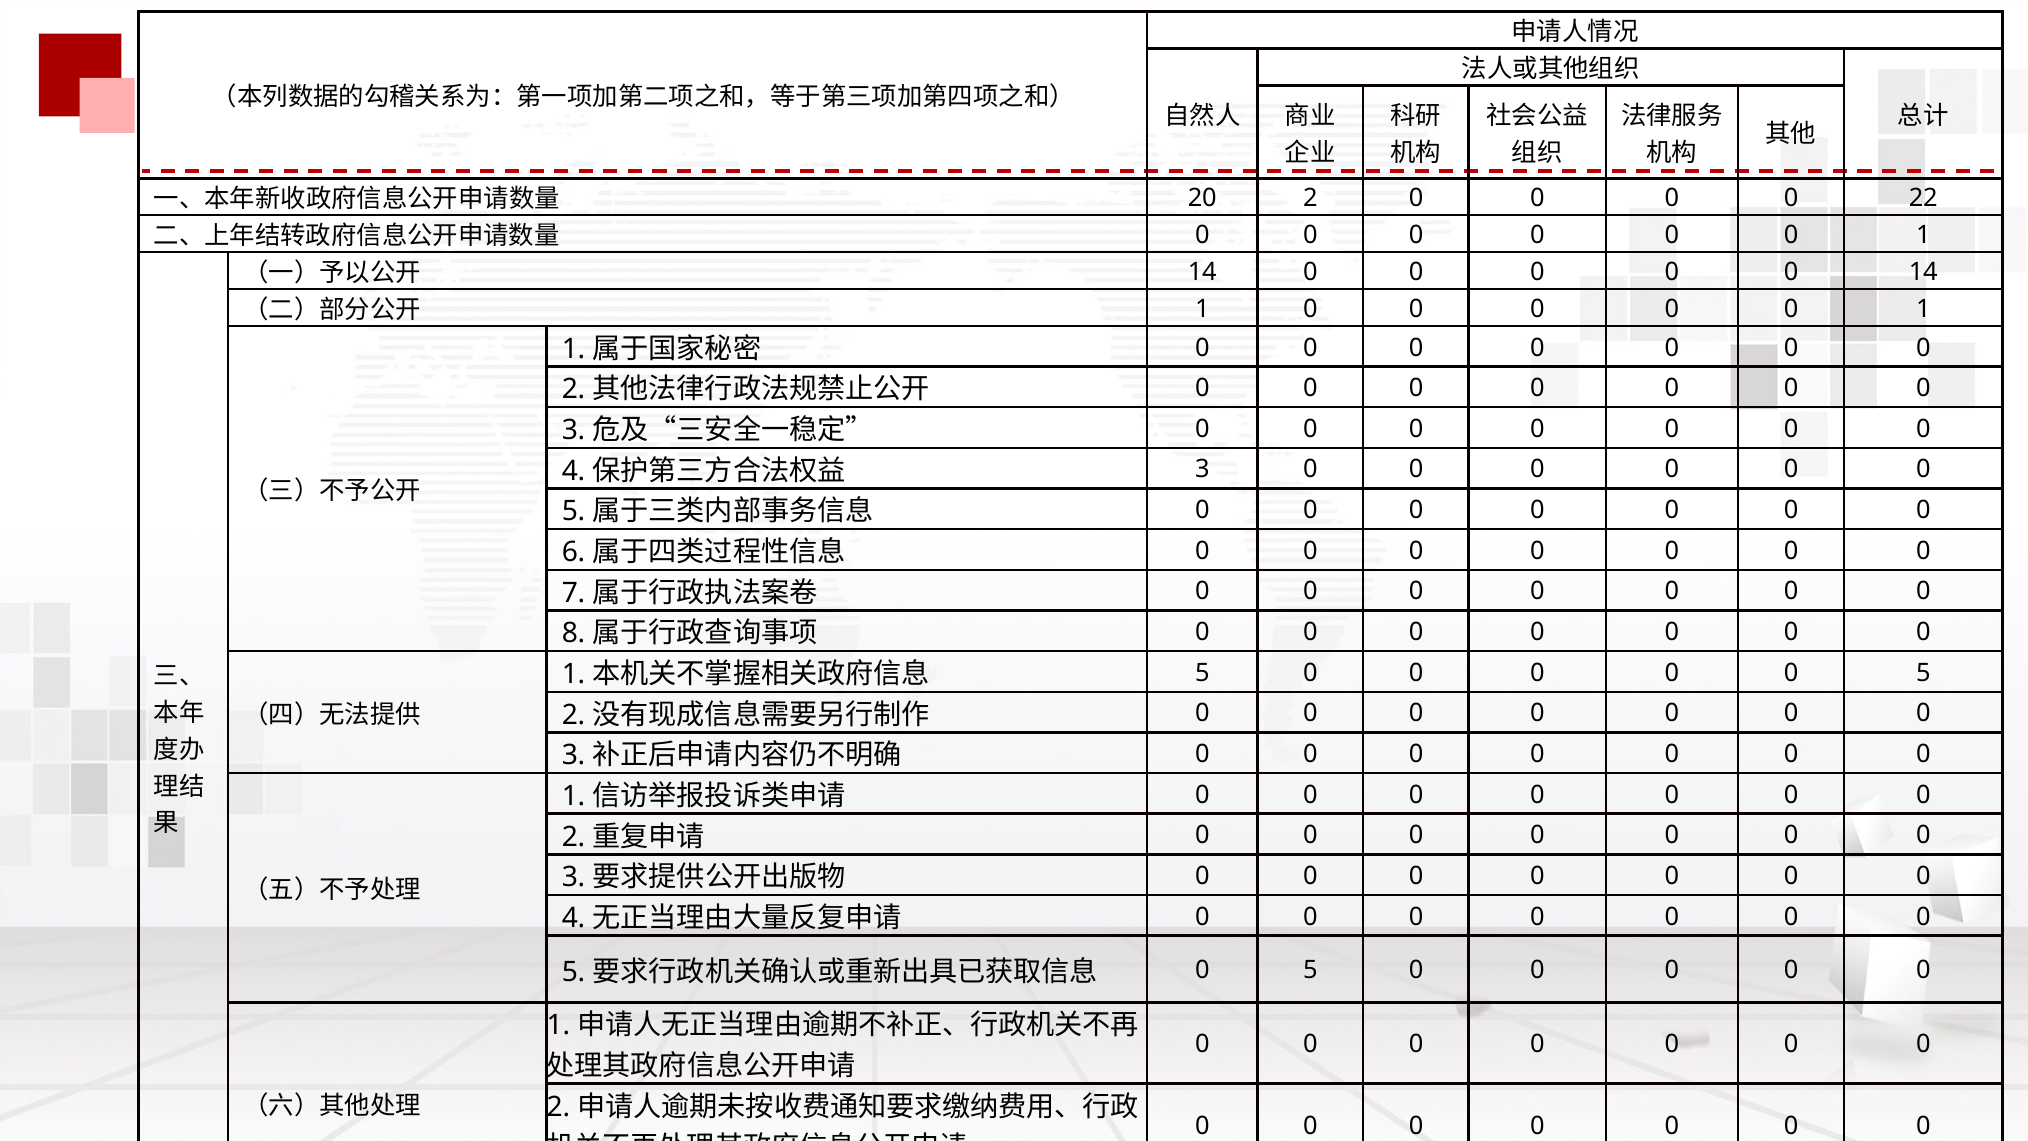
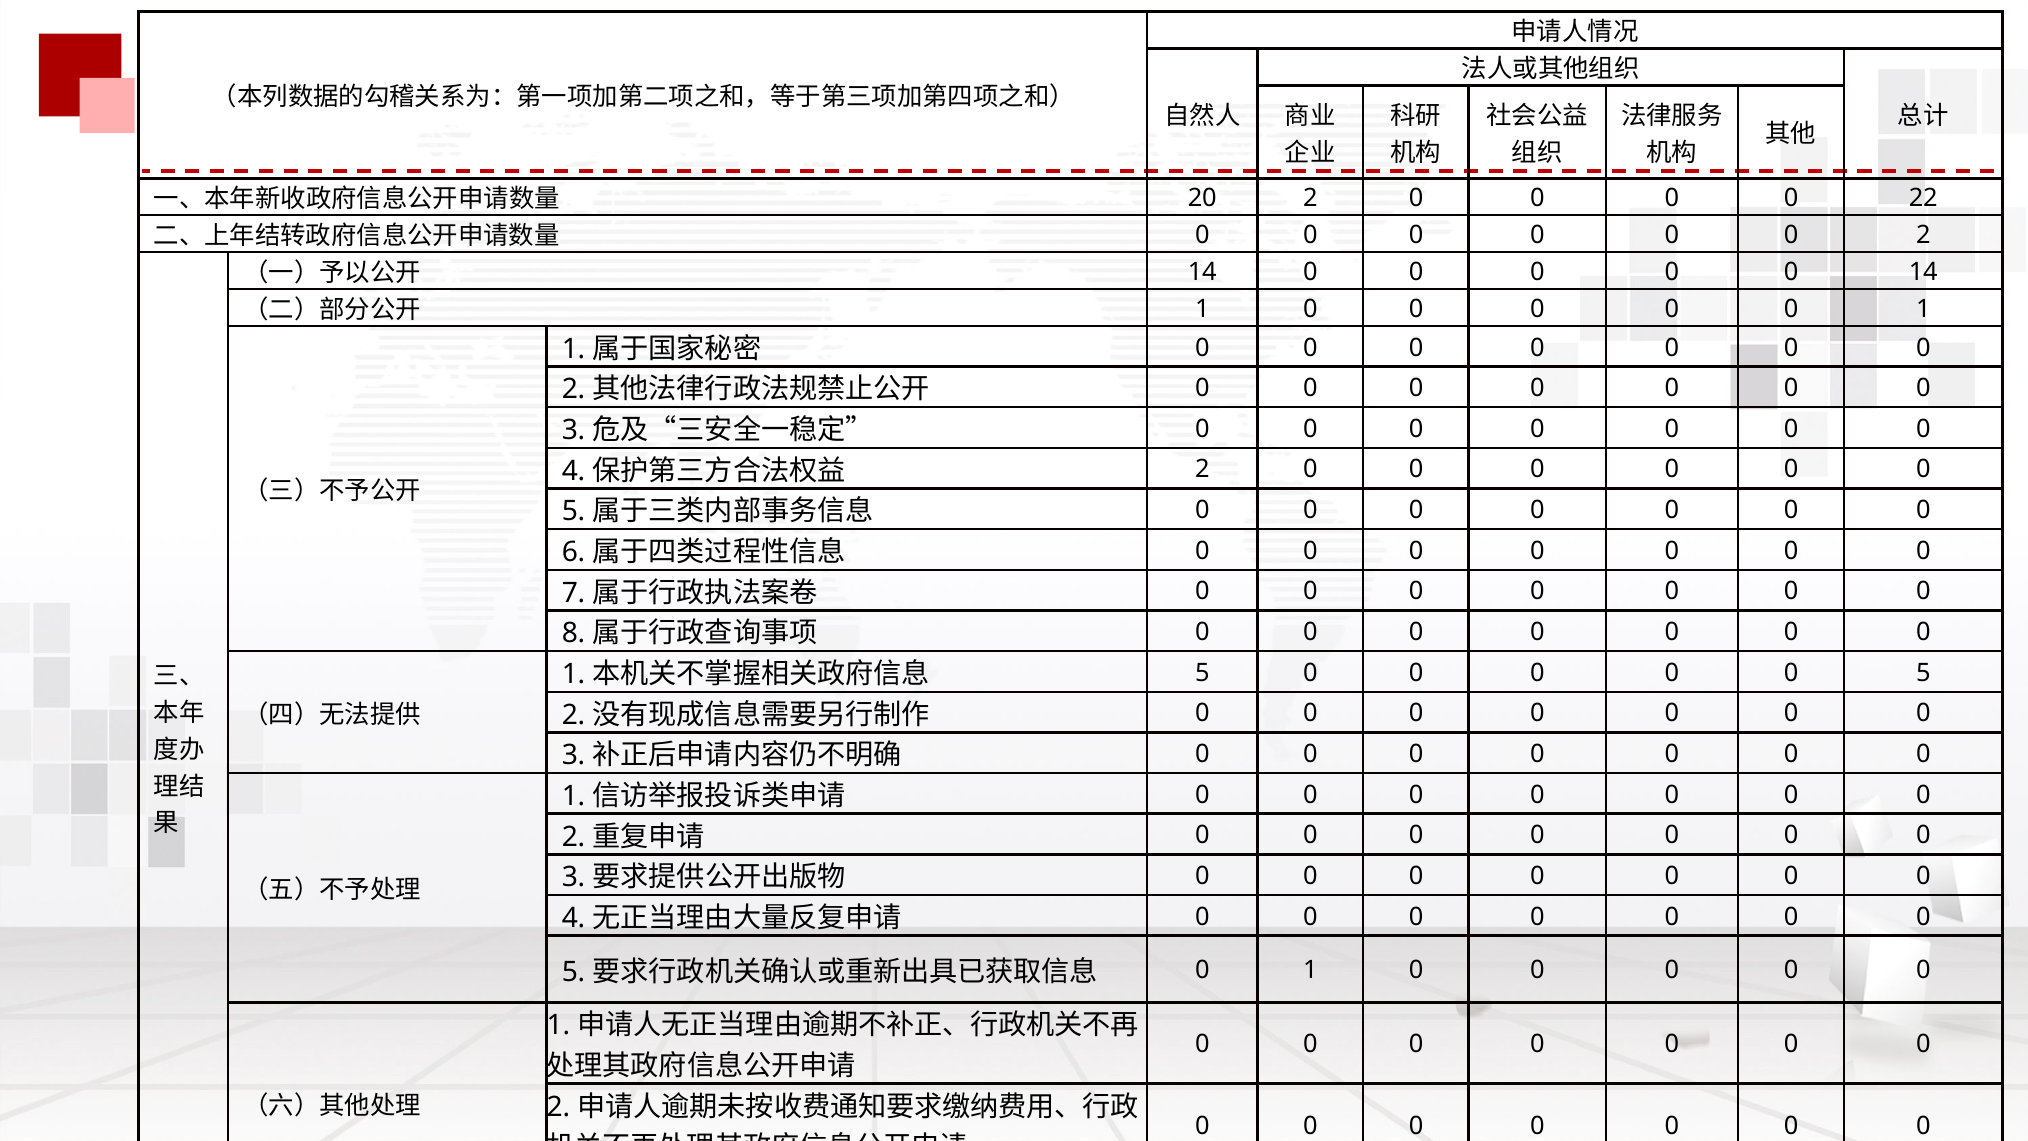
1 at (1923, 235): 1 -> 2
3 at (1203, 469): 3 -> 2
5 at (1310, 970): 5 -> 1
